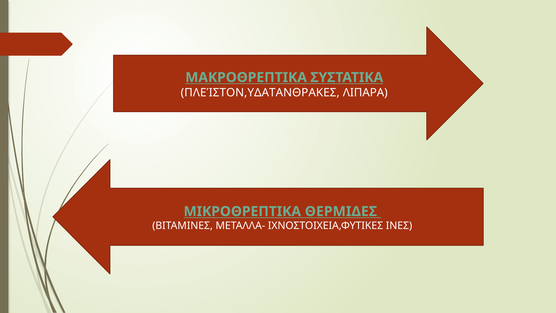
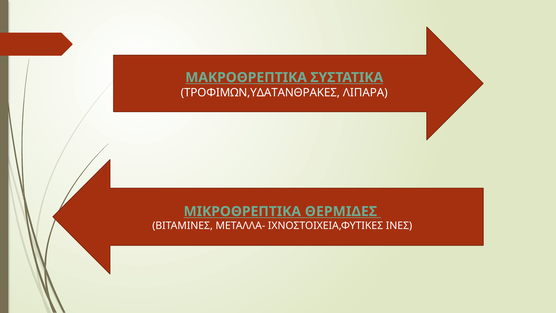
ΠΛΕΊΣΤΟΝ,ΥΔΑΤΑΝΘΡΑΚΕΣ: ΠΛΕΊΣΤΟΝ,ΥΔΑΤΑΝΘΡΑΚΕΣ -> ΤΡΟΦΙΜΩΝ,ΥΔΑΤΑΝΘΡΑΚΕΣ
